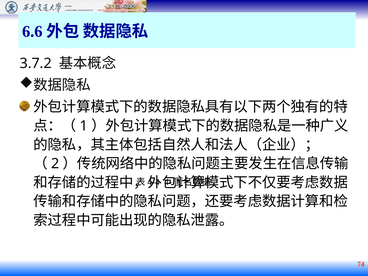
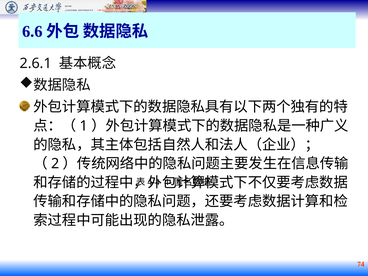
3.7.2: 3.7.2 -> 2.6.1
